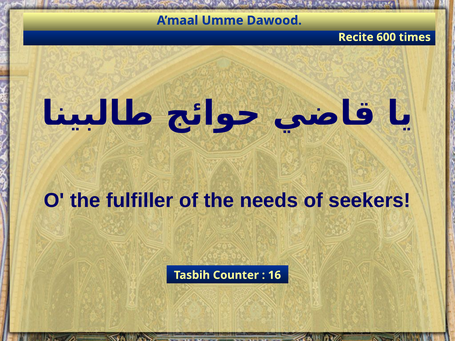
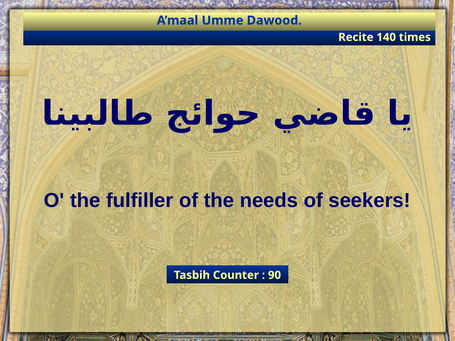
600: 600 -> 140
16: 16 -> 90
